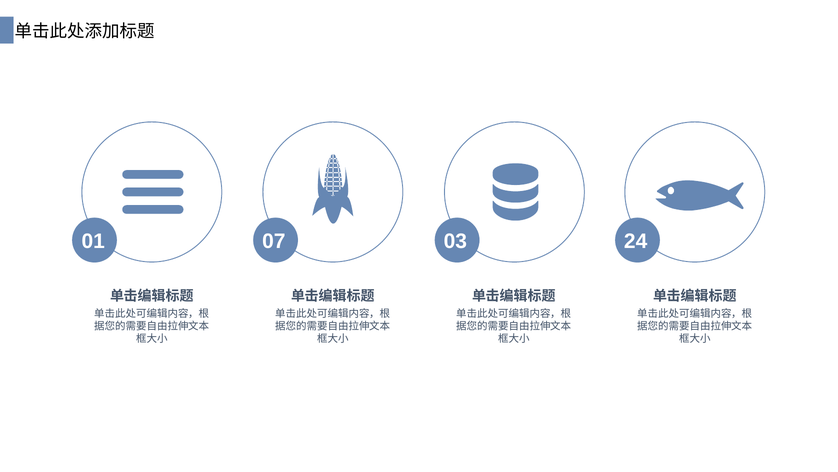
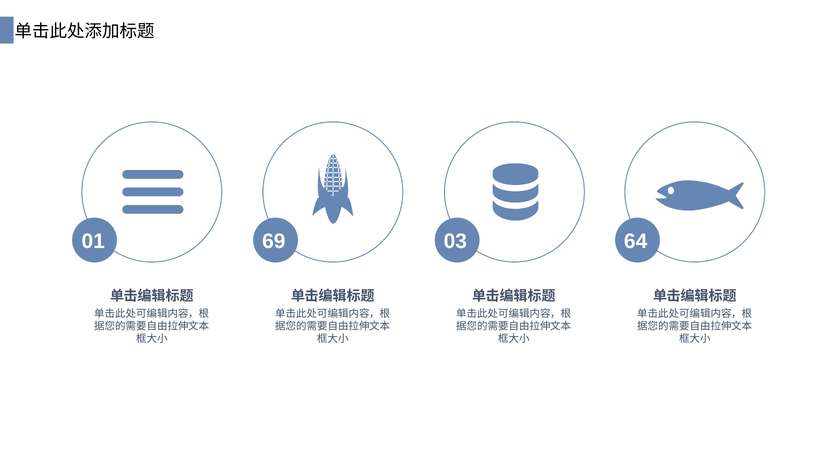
07: 07 -> 69
24: 24 -> 64
